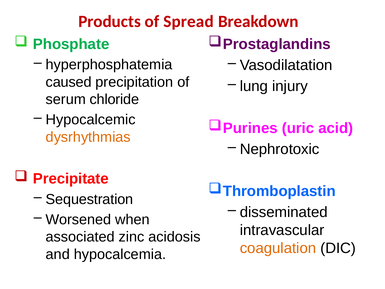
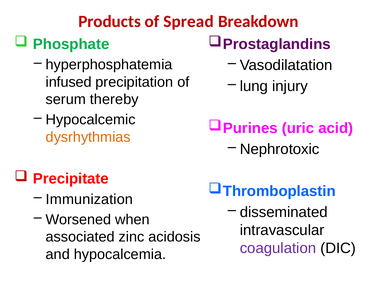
caused: caused -> infused
chloride: chloride -> thereby
Sequestration: Sequestration -> Immunization
coagulation colour: orange -> purple
